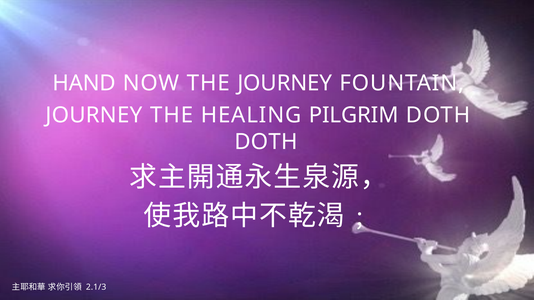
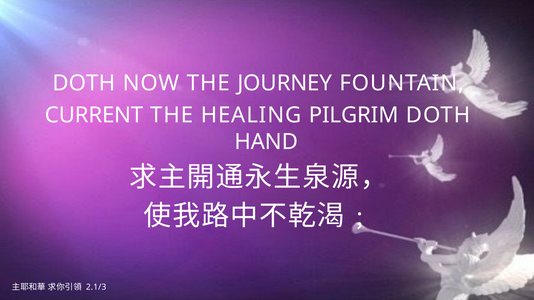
HAND at (84, 83): HAND -> DOTH
JOURNEY at (94, 115): JOURNEY -> CURRENT
DOTH at (266, 142): DOTH -> HAND
